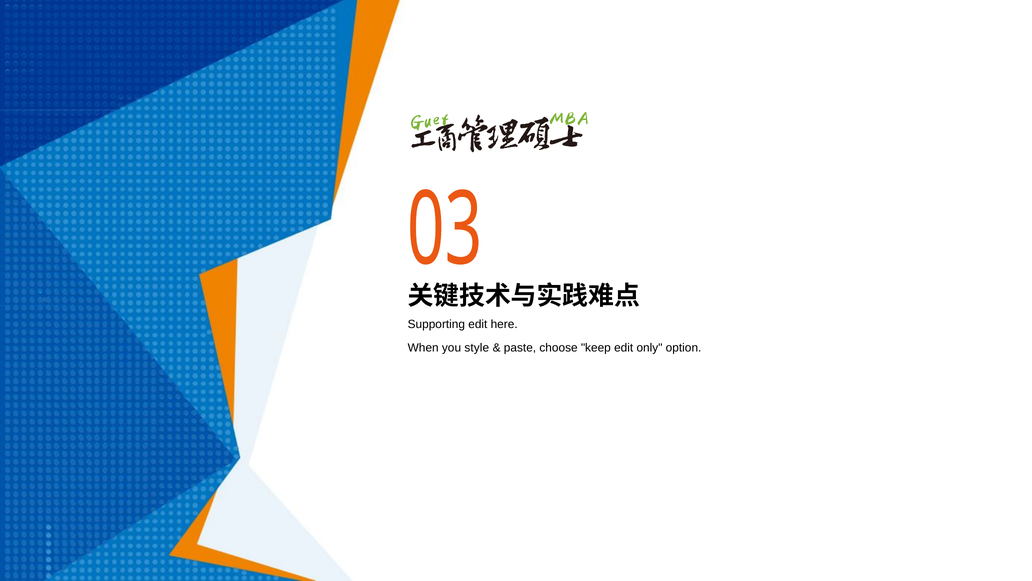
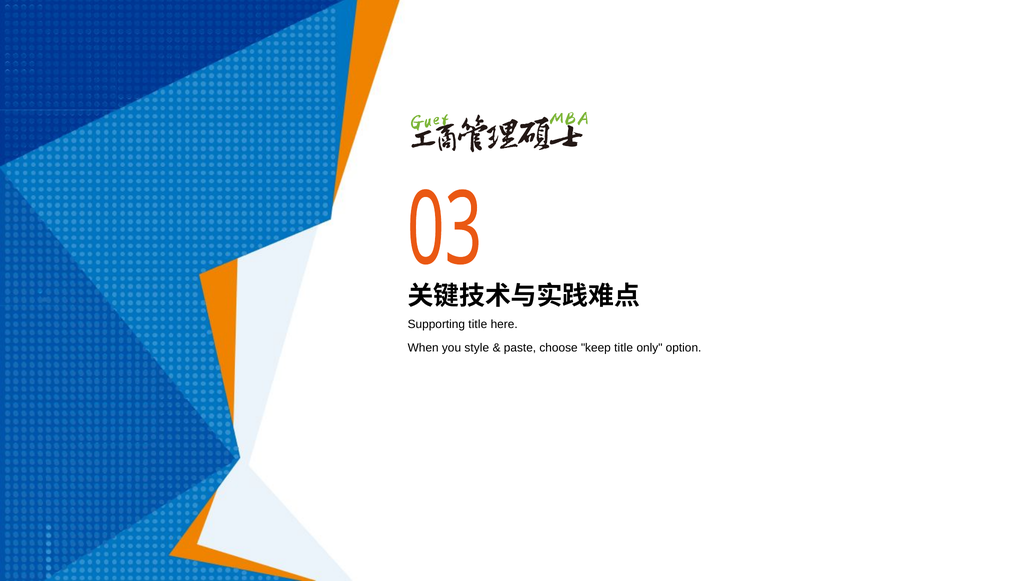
Supporting edit: edit -> title
keep edit: edit -> title
